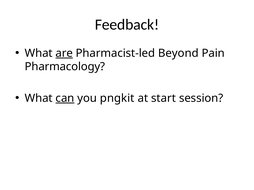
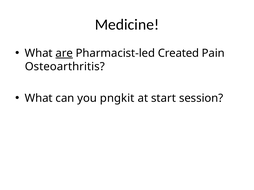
Feedback: Feedback -> Medicine
Beyond: Beyond -> Created
Pharmacology: Pharmacology -> Osteoarthritis
can underline: present -> none
